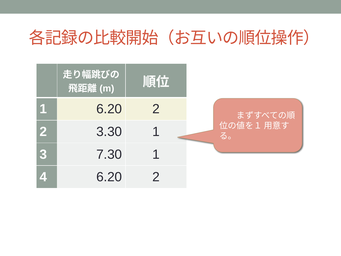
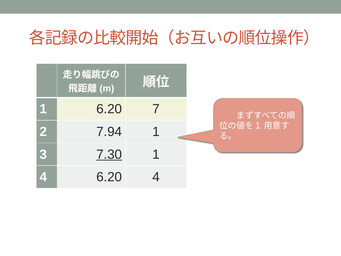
1 6.20 2: 2 -> 7
3.30: 3.30 -> 7.94
7.30 underline: none -> present
4 6.20 2: 2 -> 4
